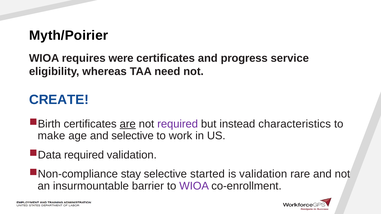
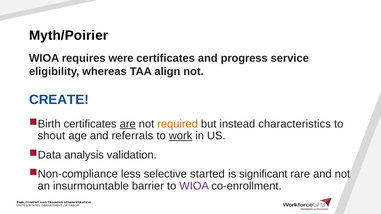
need: need -> align
required at (178, 124) colour: purple -> orange
make: make -> shout
and selective: selective -> referrals
work underline: none -> present
required at (84, 155): required -> analysis
stay: stay -> less
is validation: validation -> significant
